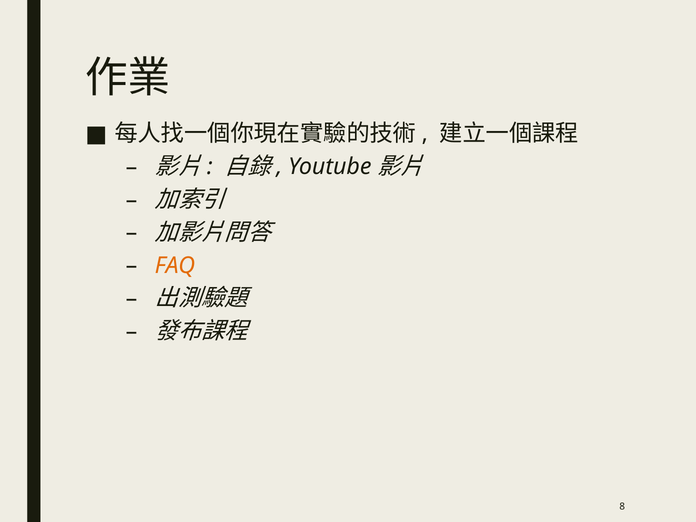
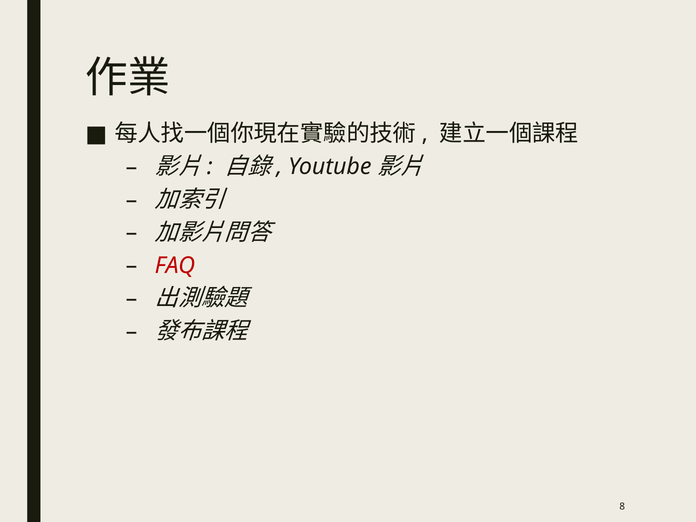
FAQ colour: orange -> red
